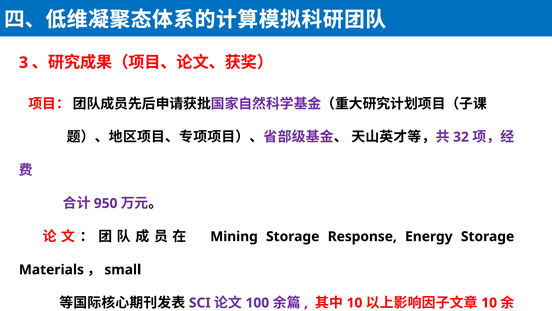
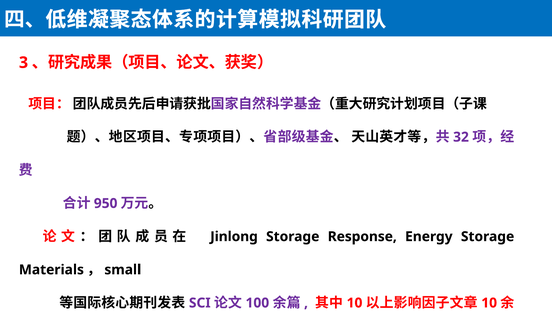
Mining: Mining -> Jinlong
